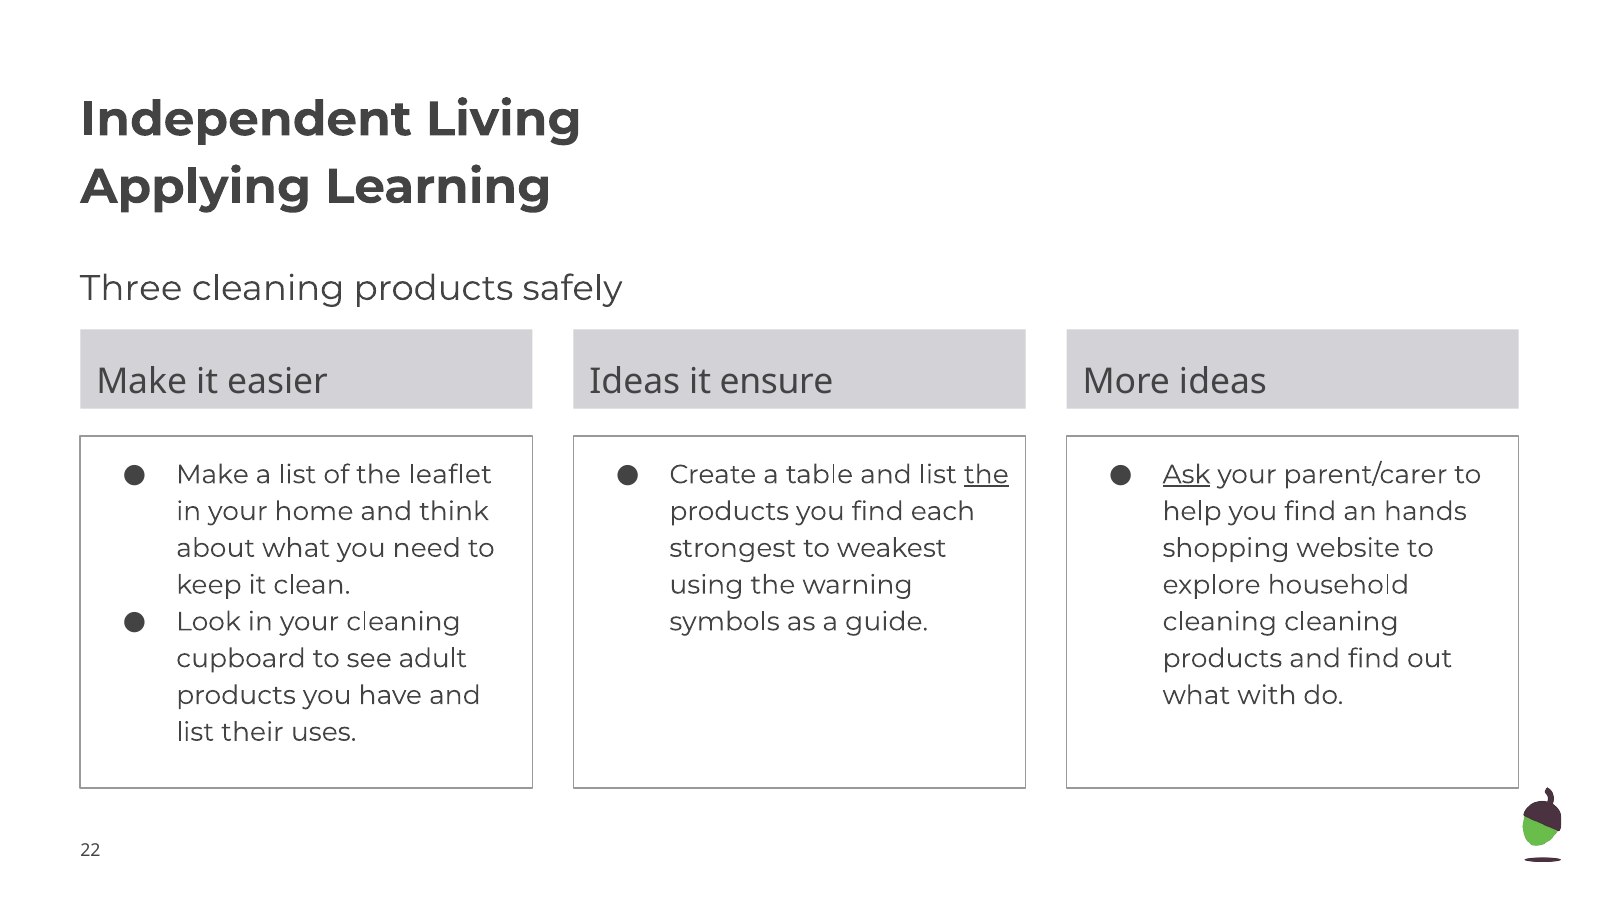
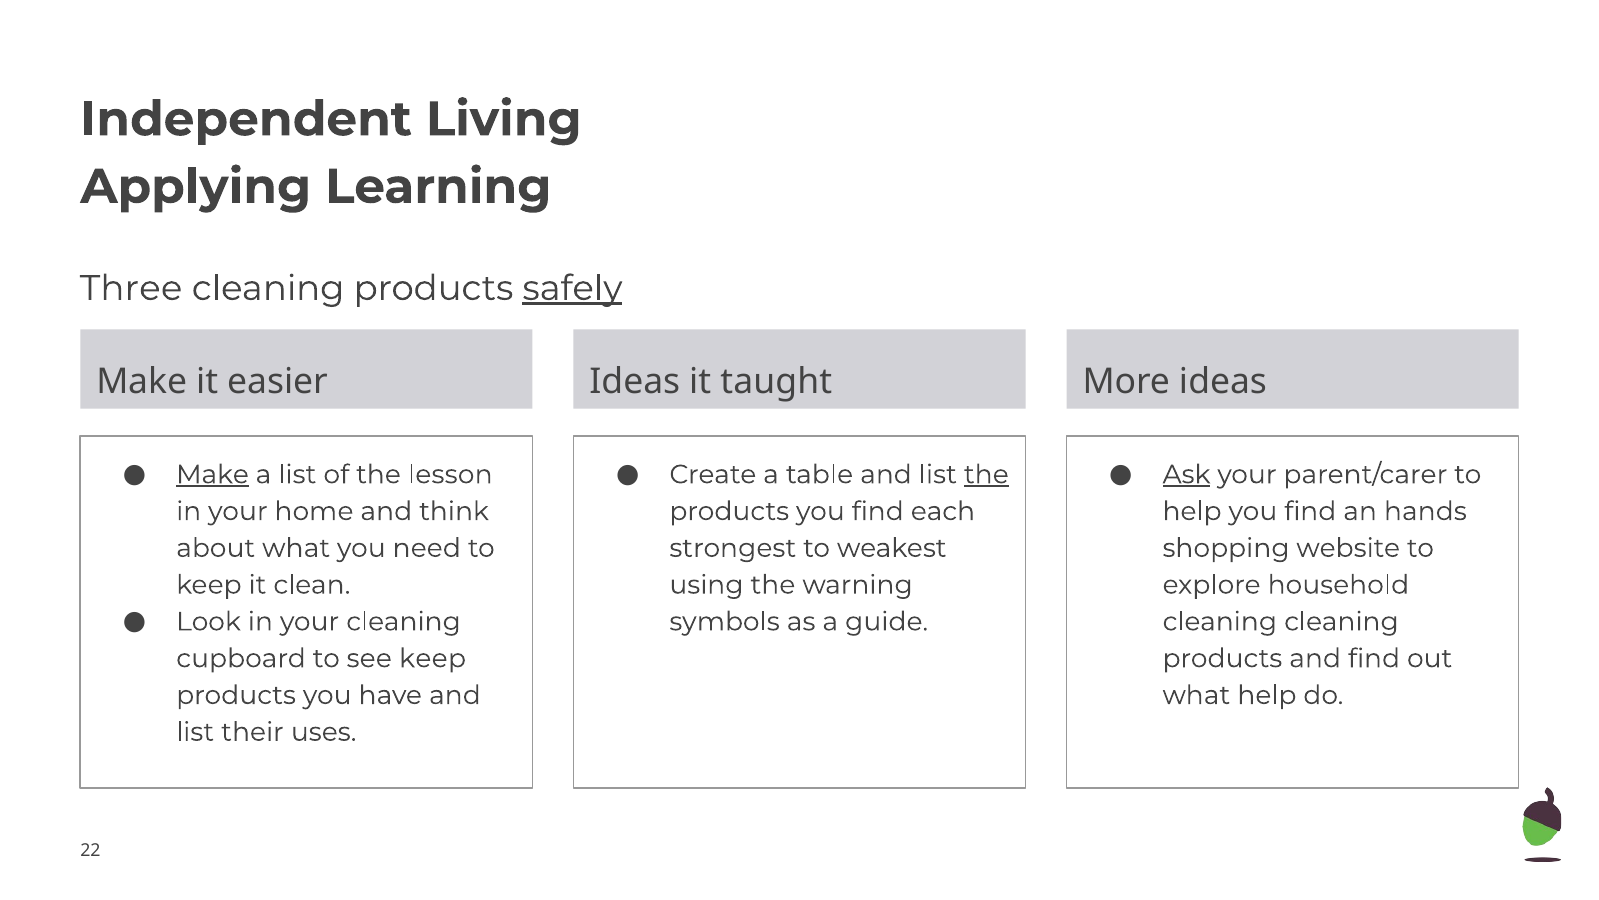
safely underline: none -> present
ensure: ensure -> taught
Make at (213, 474) underline: none -> present
leaflet: leaflet -> lesson
see adult: adult -> keep
what with: with -> help
